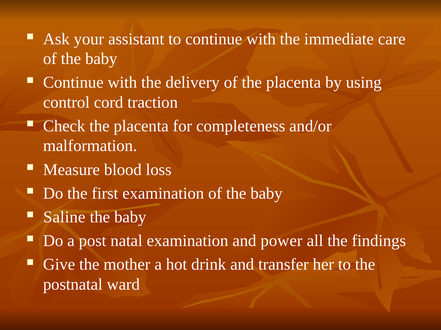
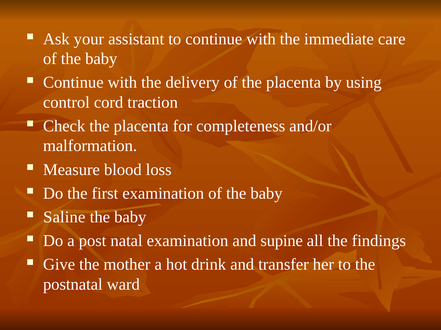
power: power -> supine
